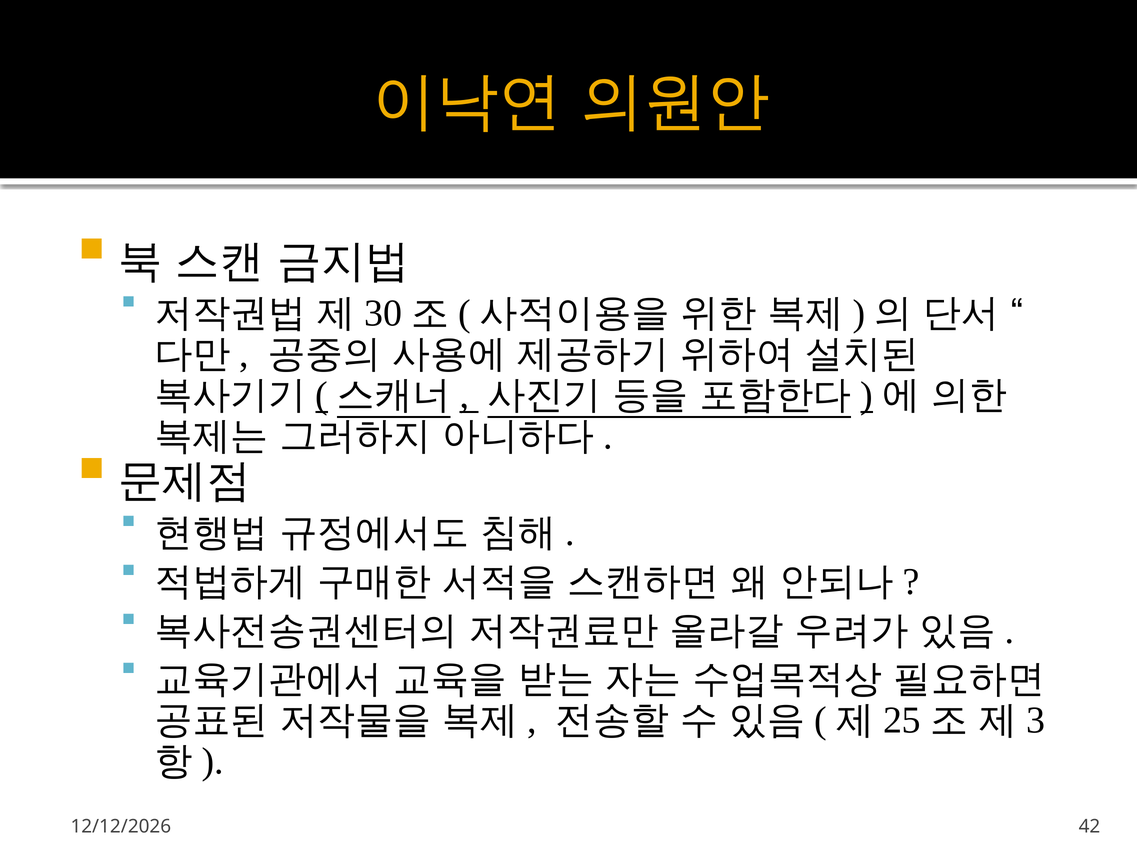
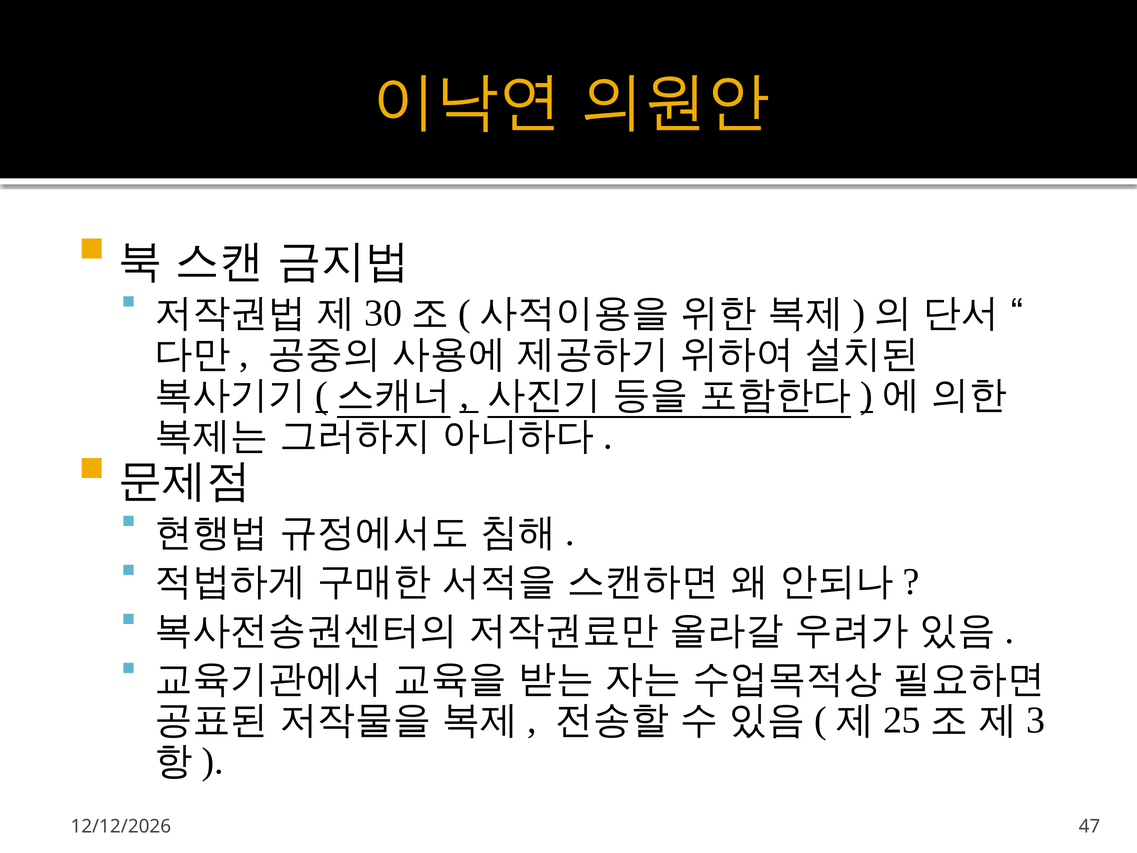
42: 42 -> 47
